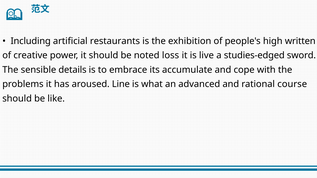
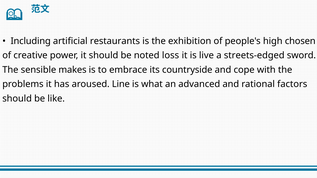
written: written -> chosen
studies-edged: studies-edged -> streets-edged
details: details -> makes
accumulate: accumulate -> countryside
course: course -> factors
